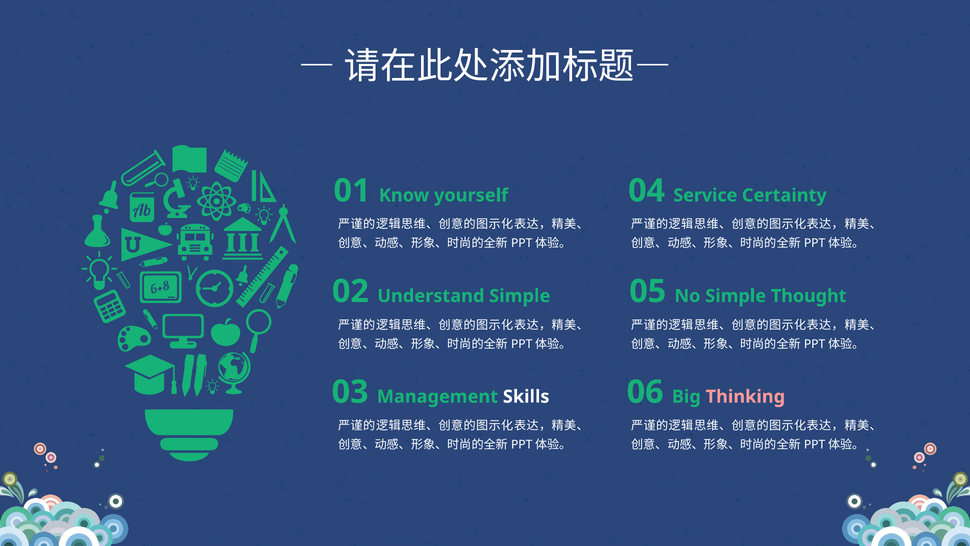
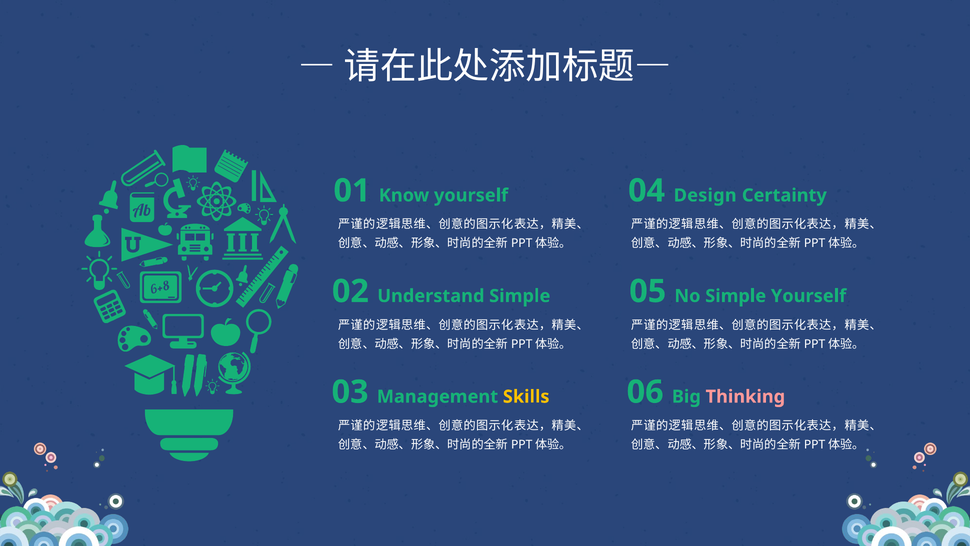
Service: Service -> Design
Simple Thought: Thought -> Yourself
Skills colour: white -> yellow
